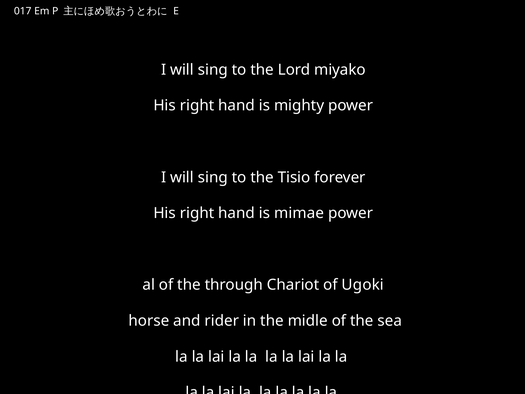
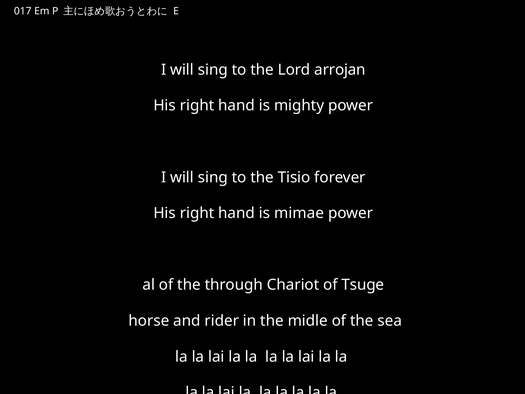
miyako: miyako -> arrojan
Ugoki: Ugoki -> Tsuge
